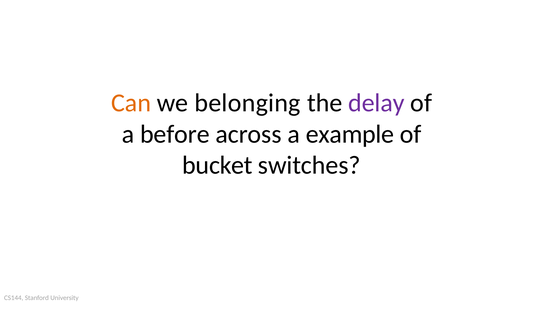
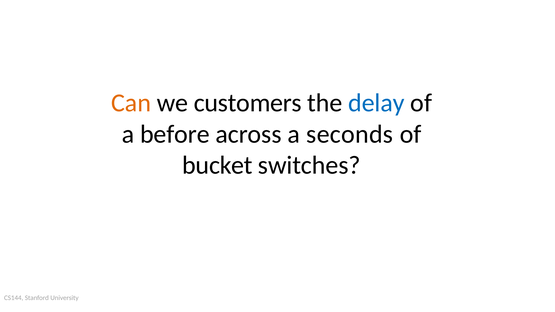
belonging: belonging -> customers
delay colour: purple -> blue
example: example -> seconds
